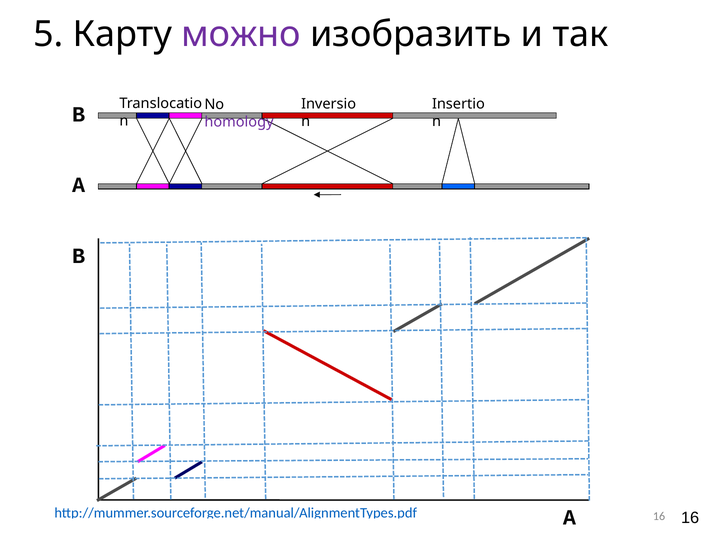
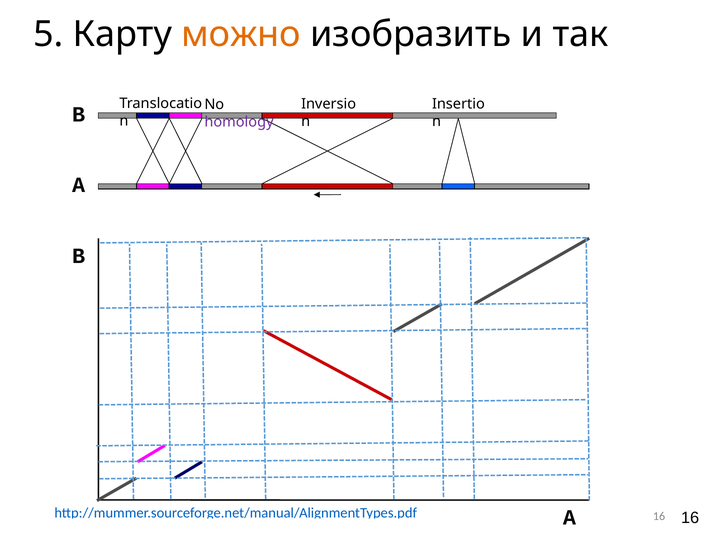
можно colour: purple -> orange
